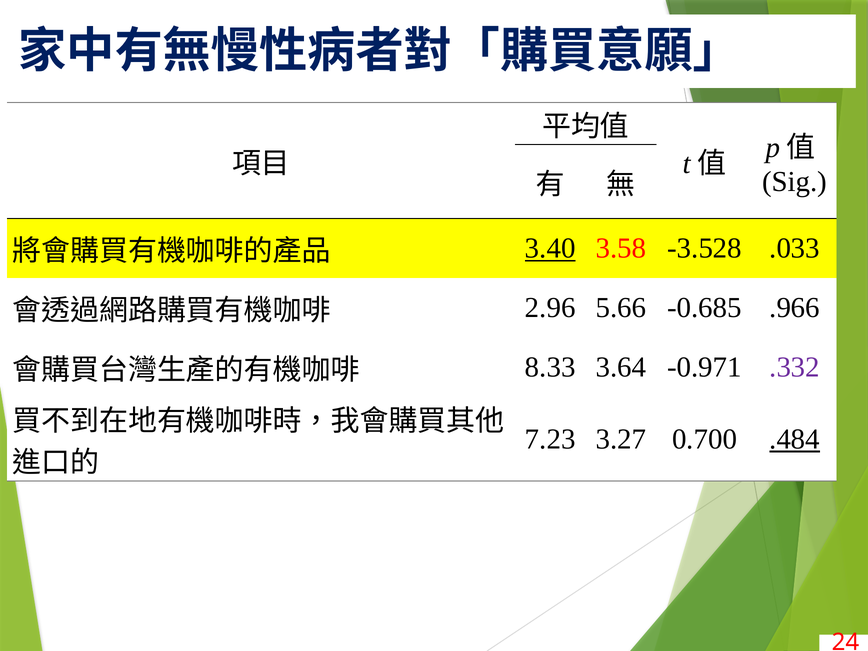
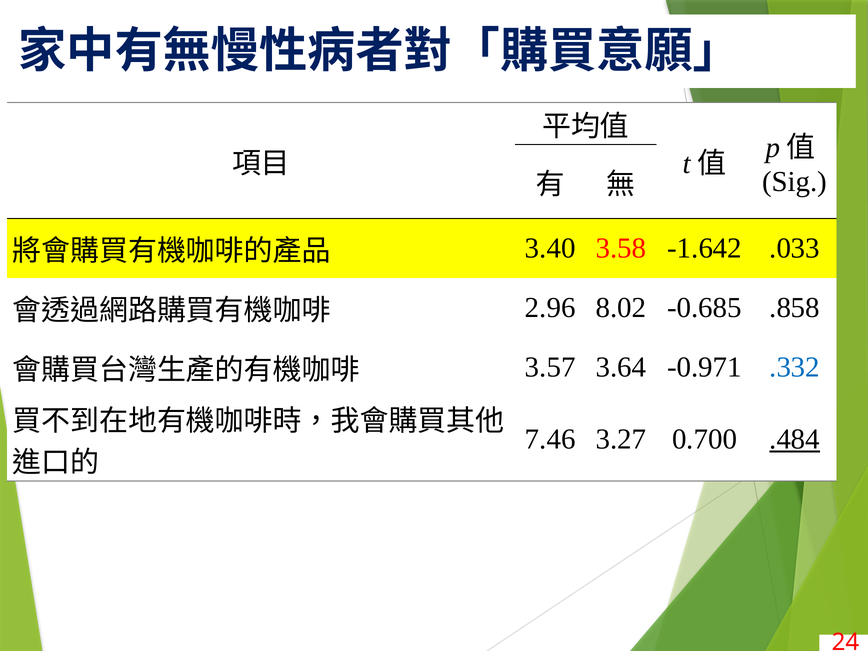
3.40 underline: present -> none
-3.528: -3.528 -> -1.642
5.66: 5.66 -> 8.02
.966: .966 -> .858
8.33: 8.33 -> 3.57
.332 colour: purple -> blue
7.23: 7.23 -> 7.46
